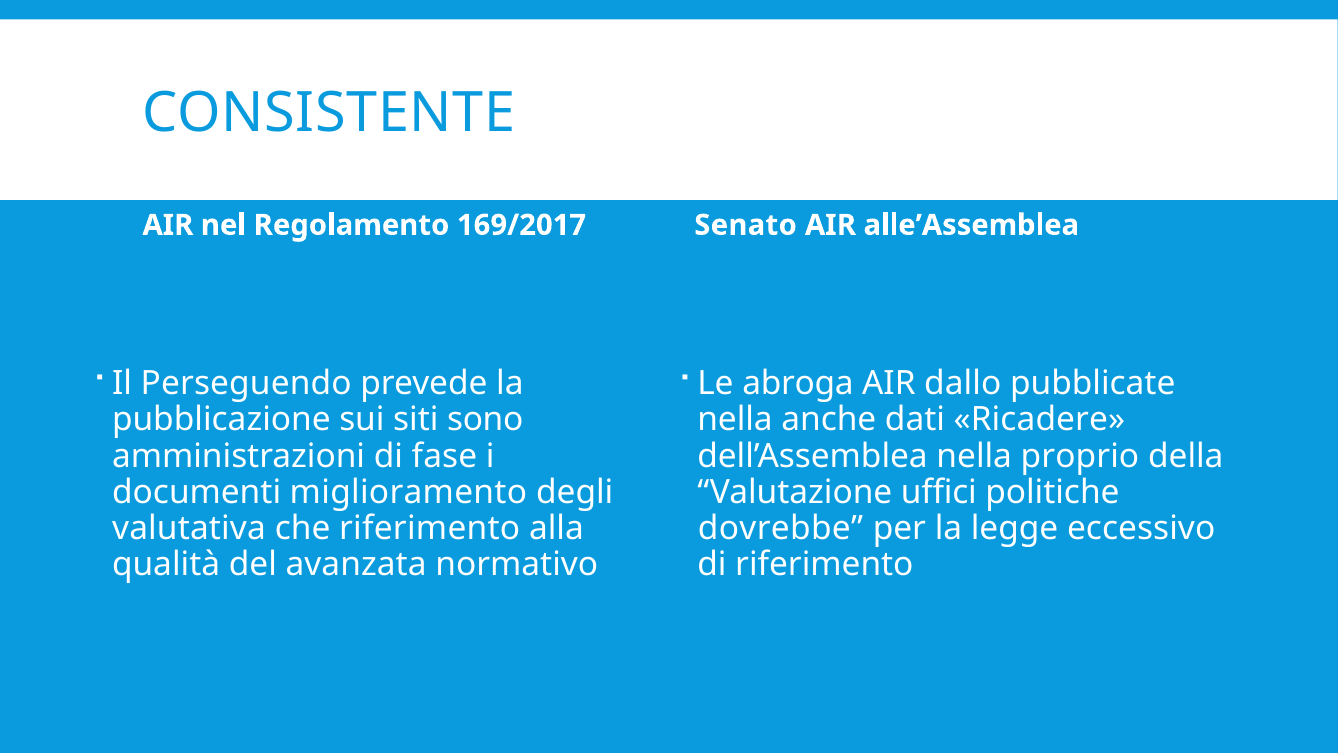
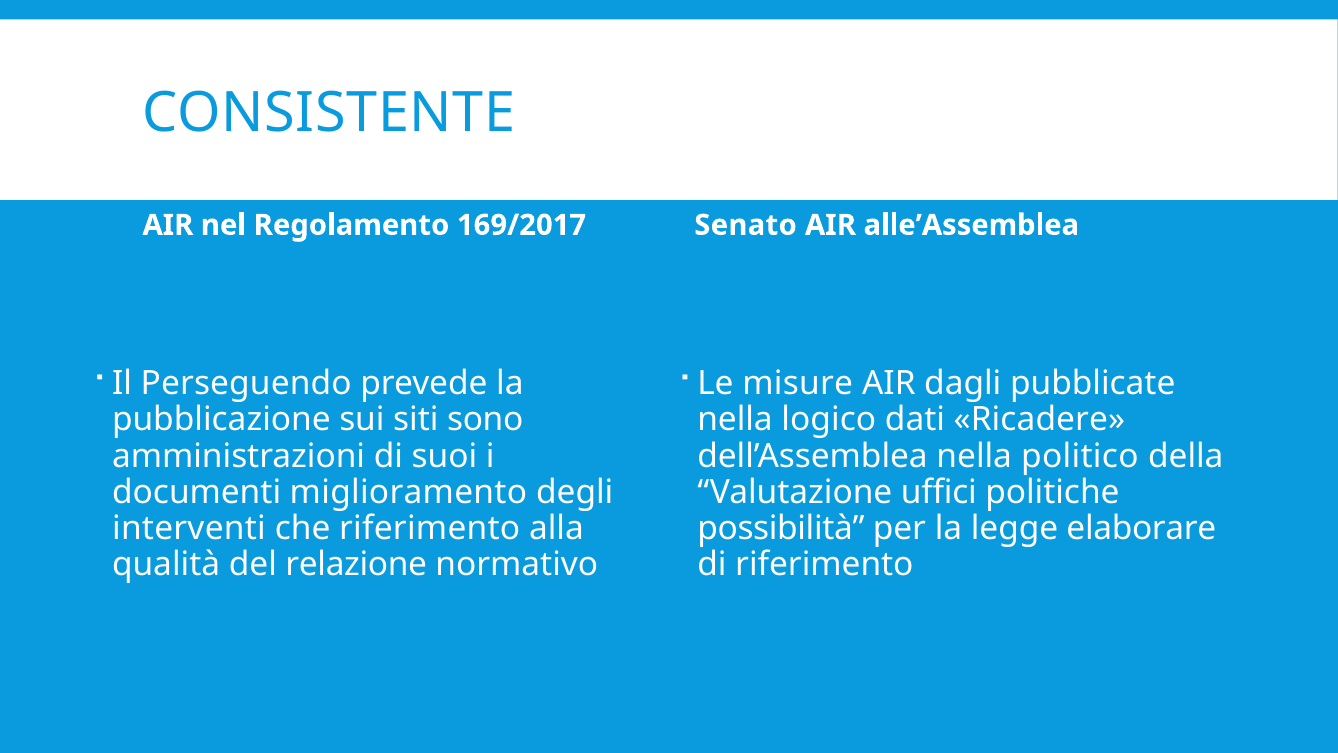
abroga: abroga -> misure
dallo: dallo -> dagli
anche: anche -> logico
fase: fase -> suoi
proprio: proprio -> politico
valutativa: valutativa -> interventi
dovrebbe: dovrebbe -> possibilità
eccessivo: eccessivo -> elaborare
avanzata: avanzata -> relazione
